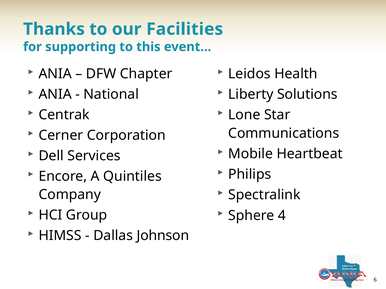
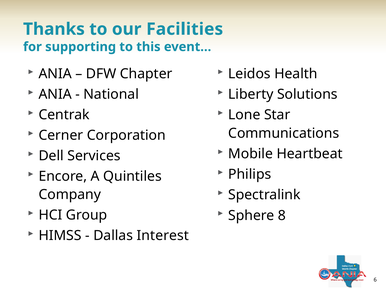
4: 4 -> 8
Johnson: Johnson -> Interest
